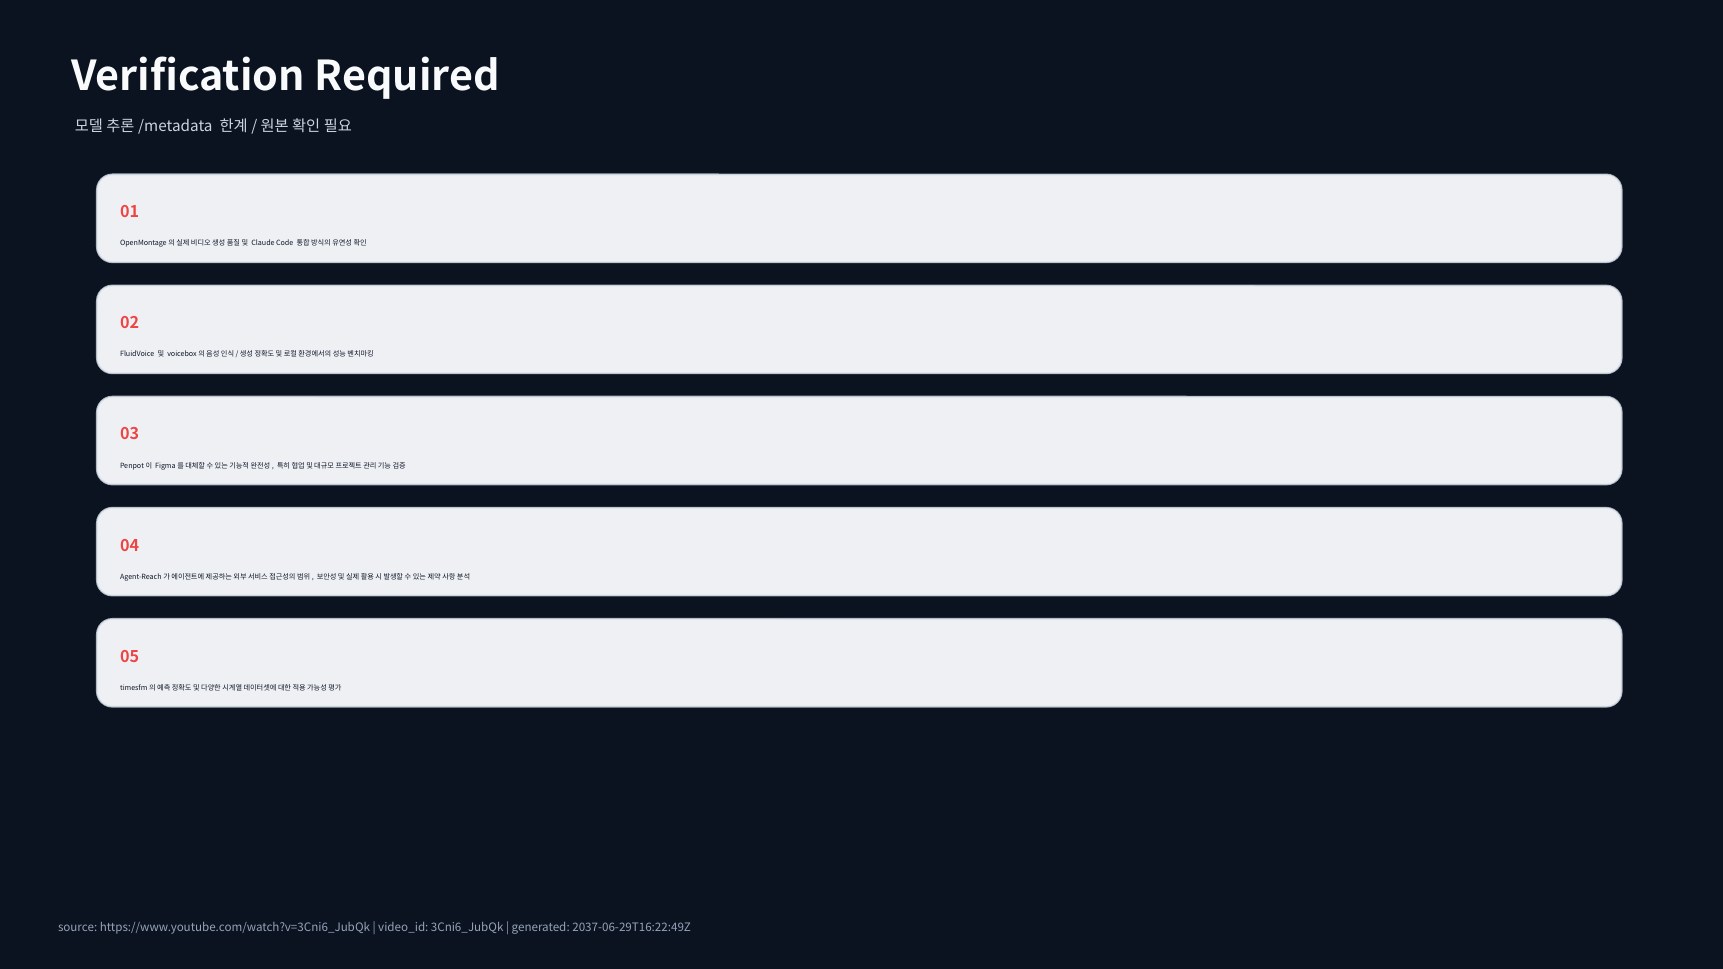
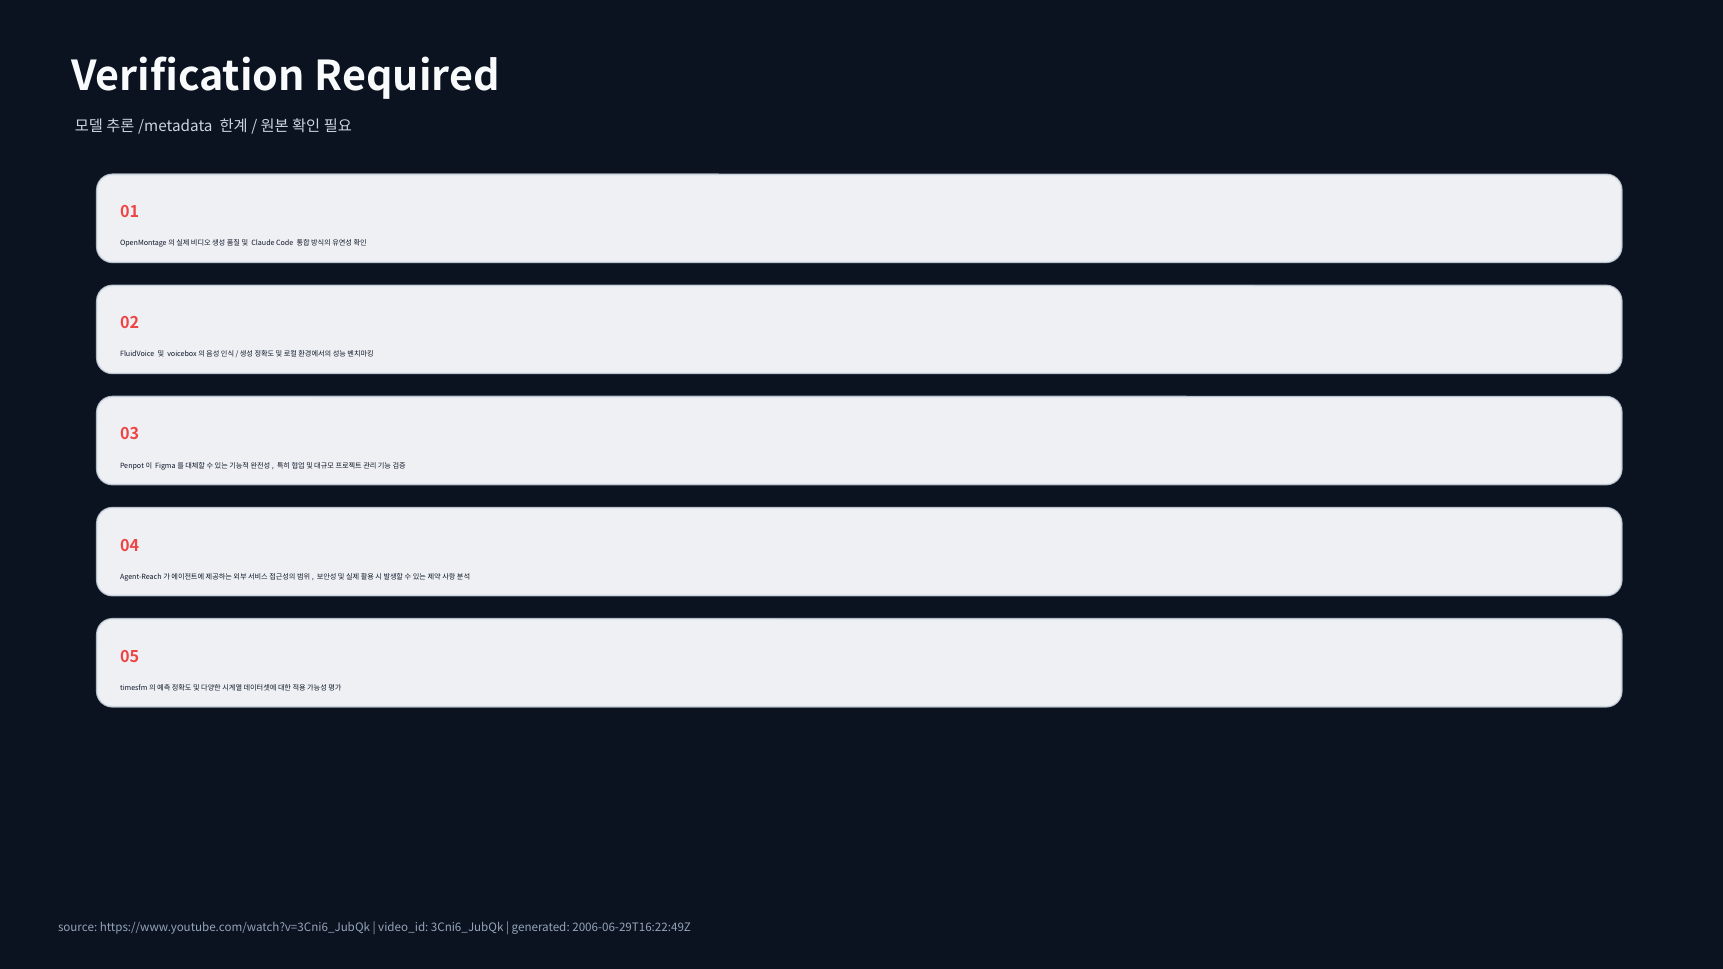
2037-06-29T16:22:49Z: 2037-06-29T16:22:49Z -> 2006-06-29T16:22:49Z
